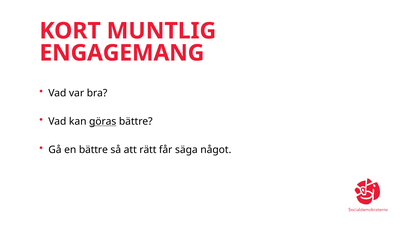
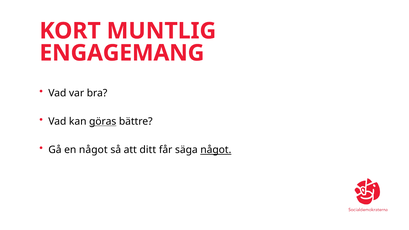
en bättre: bättre -> något
rätt: rätt -> ditt
något at (216, 150) underline: none -> present
